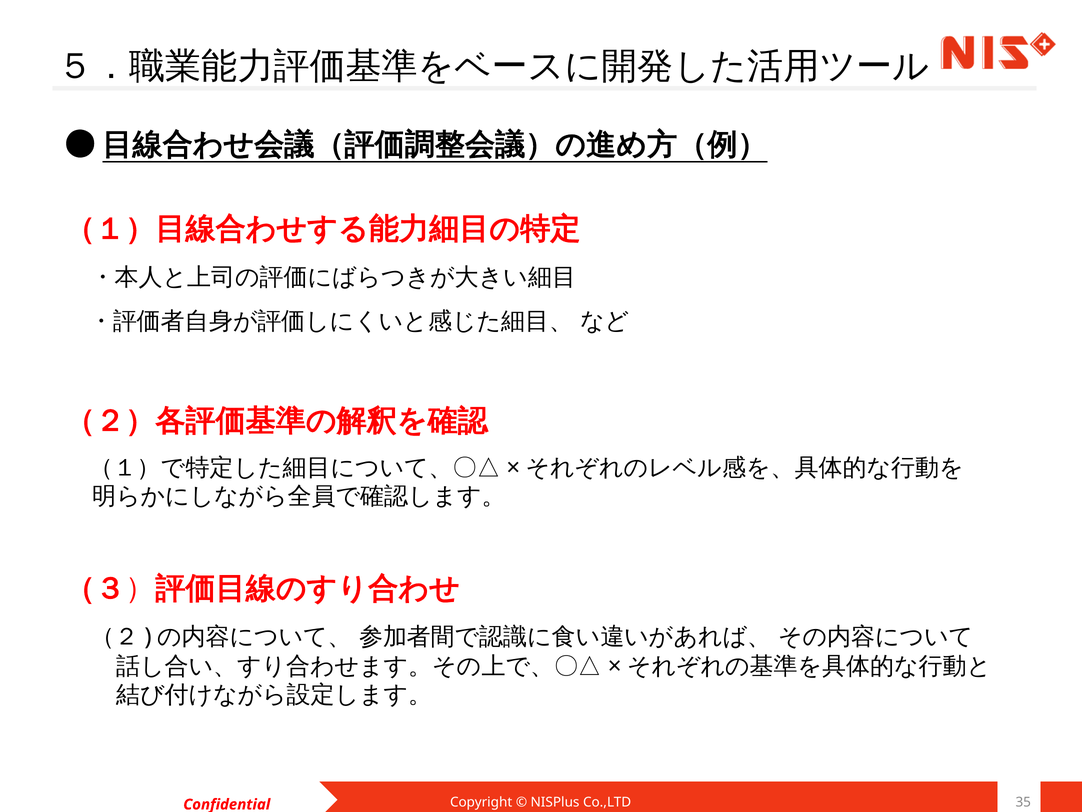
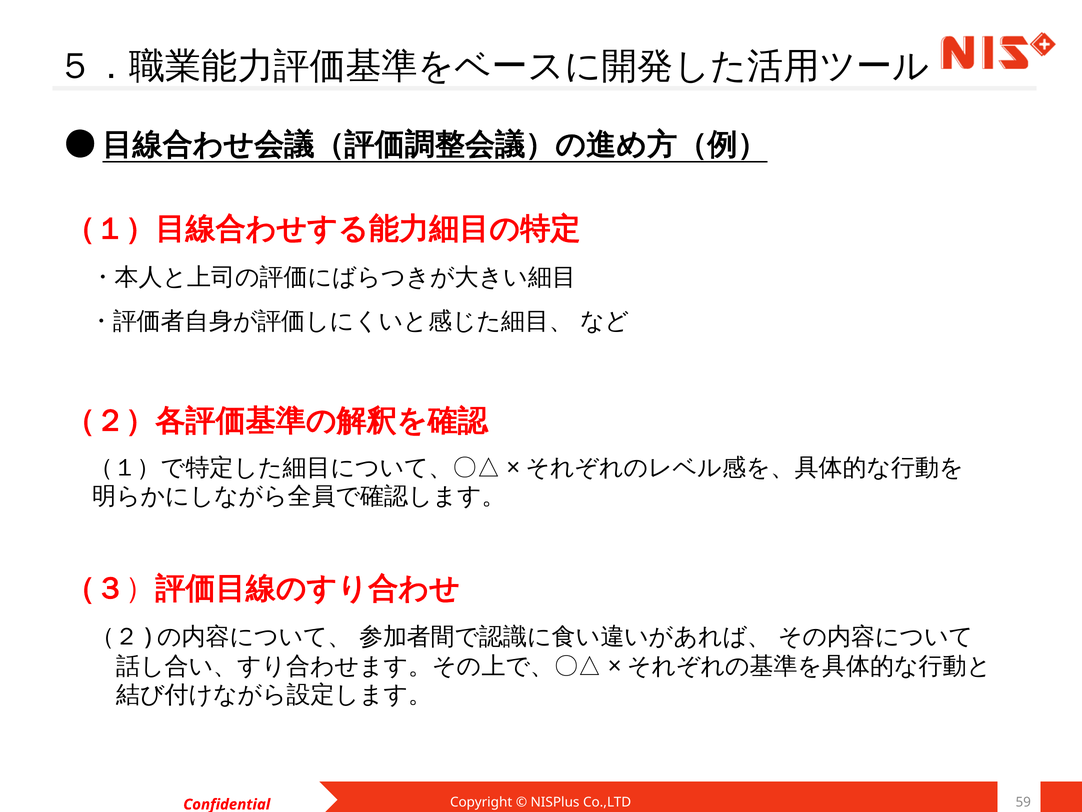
35: 35 -> 59
